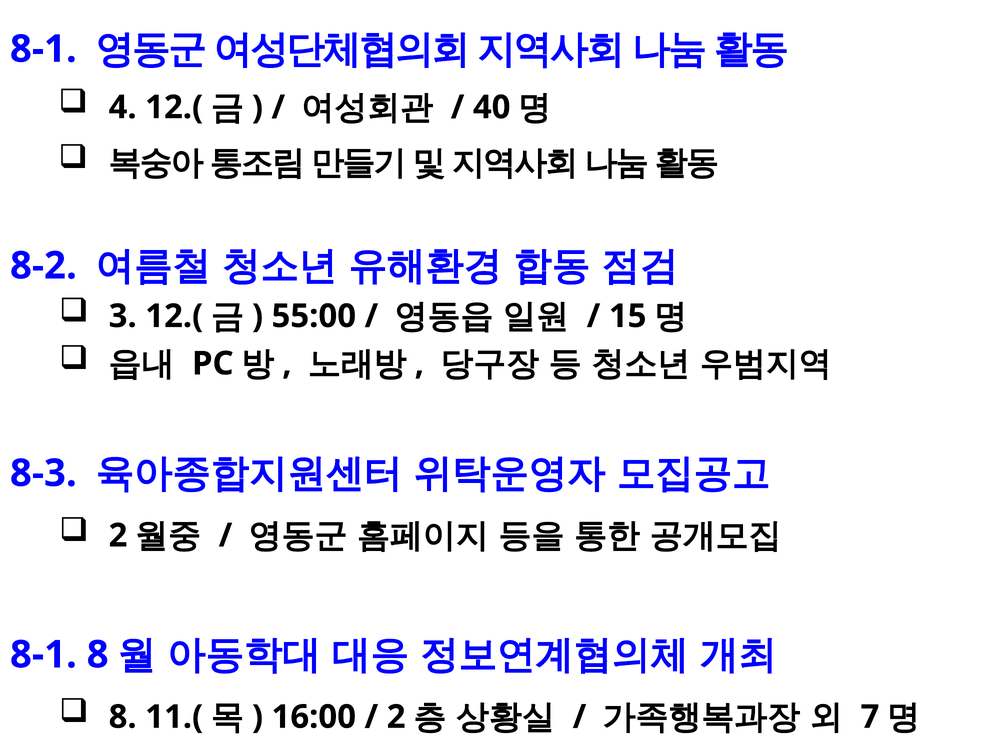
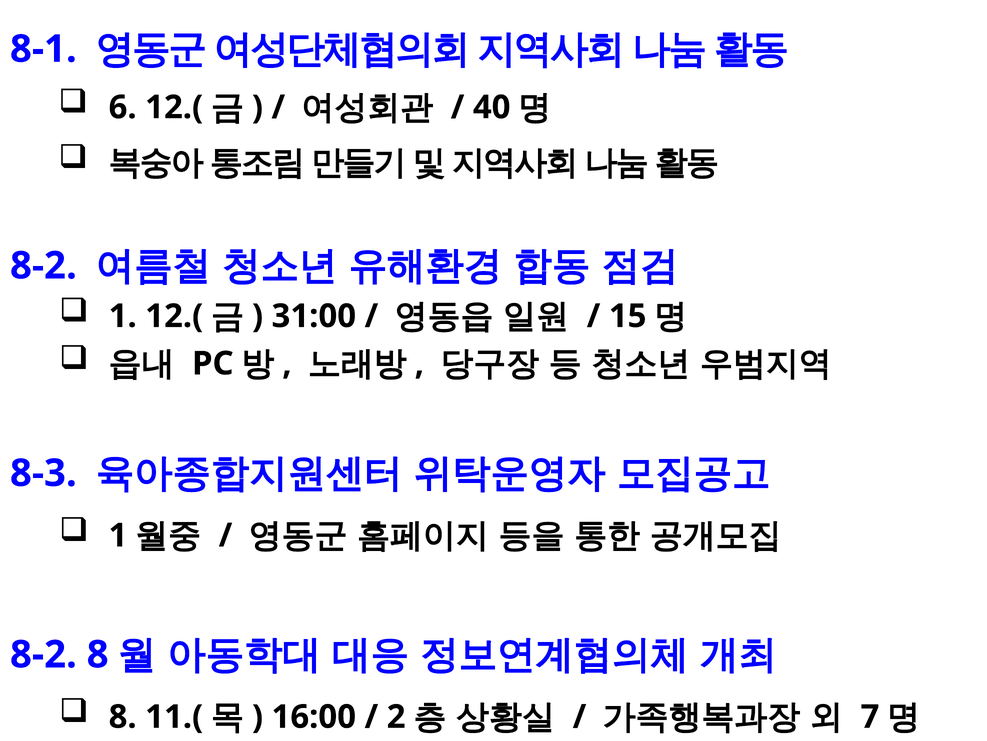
4: 4 -> 6
3 at (123, 316): 3 -> 1
55:00: 55:00 -> 31:00
2 at (118, 535): 2 -> 1
8-1 at (43, 654): 8-1 -> 8-2
